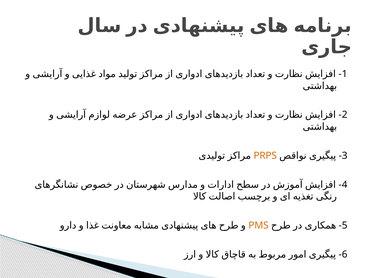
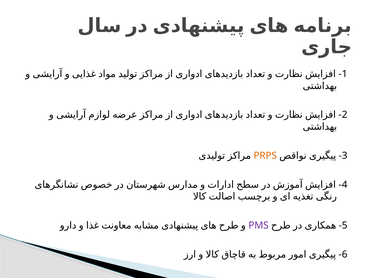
PMS colour: orange -> purple
